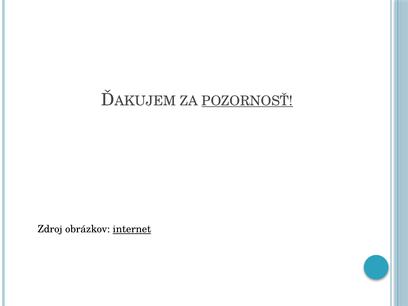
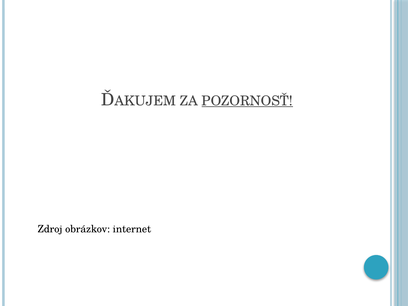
internet underline: present -> none
